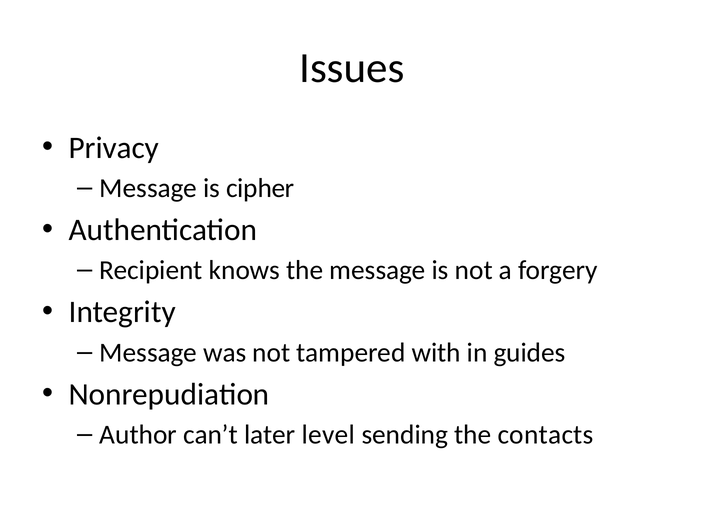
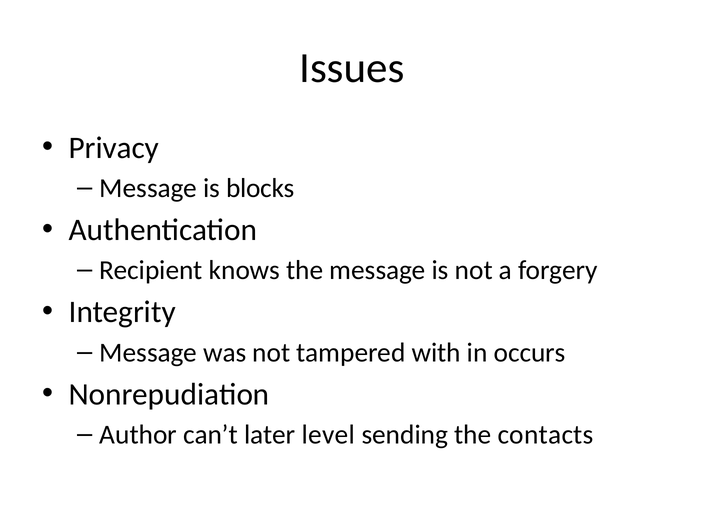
cipher: cipher -> blocks
guides: guides -> occurs
